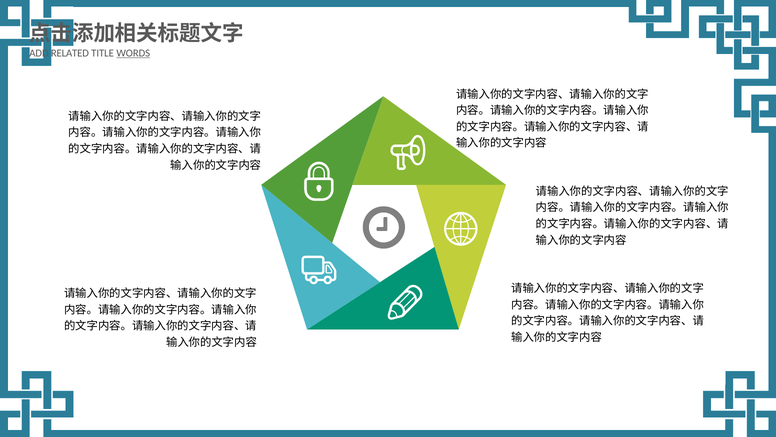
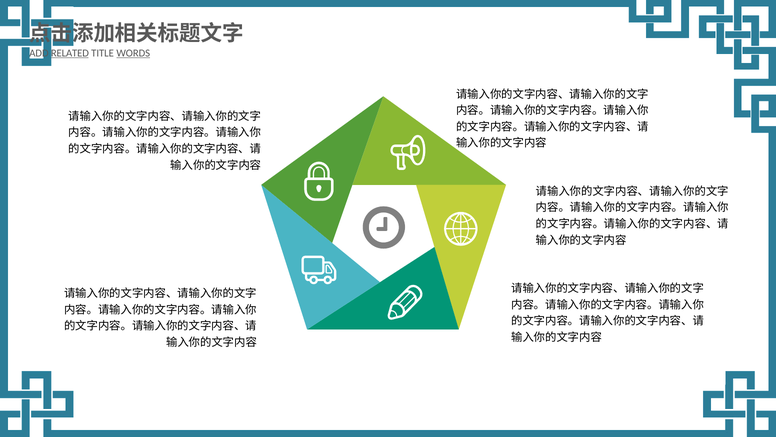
RELATED underline: none -> present
